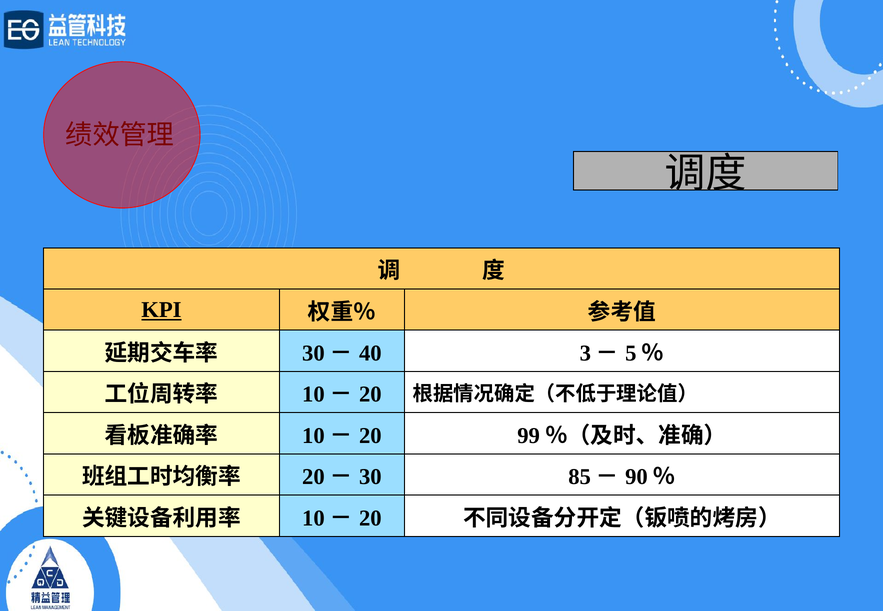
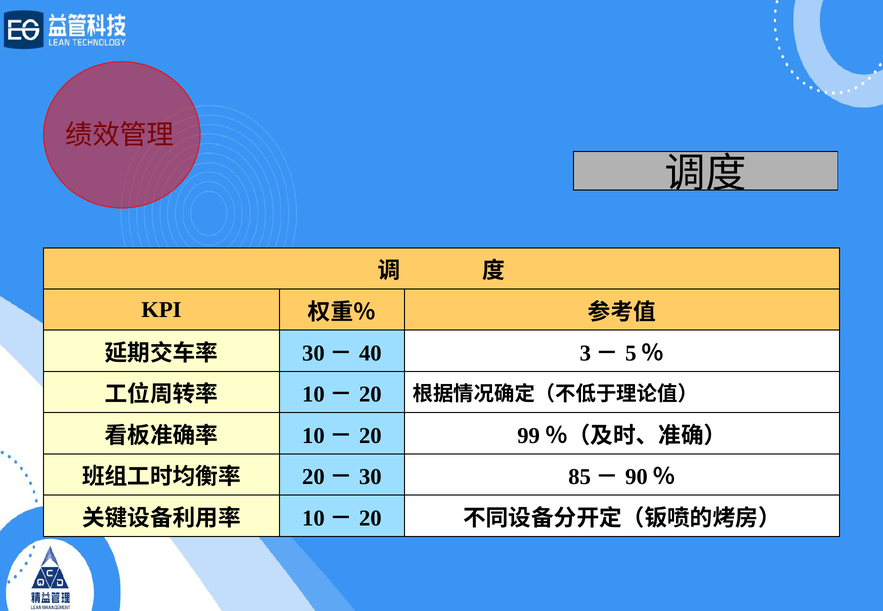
KPI underline: present -> none
